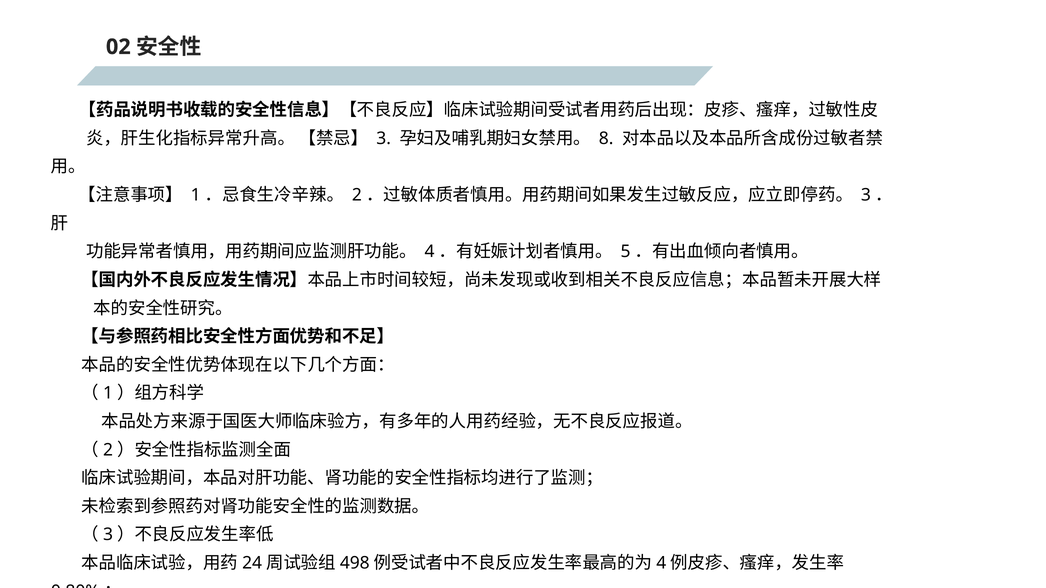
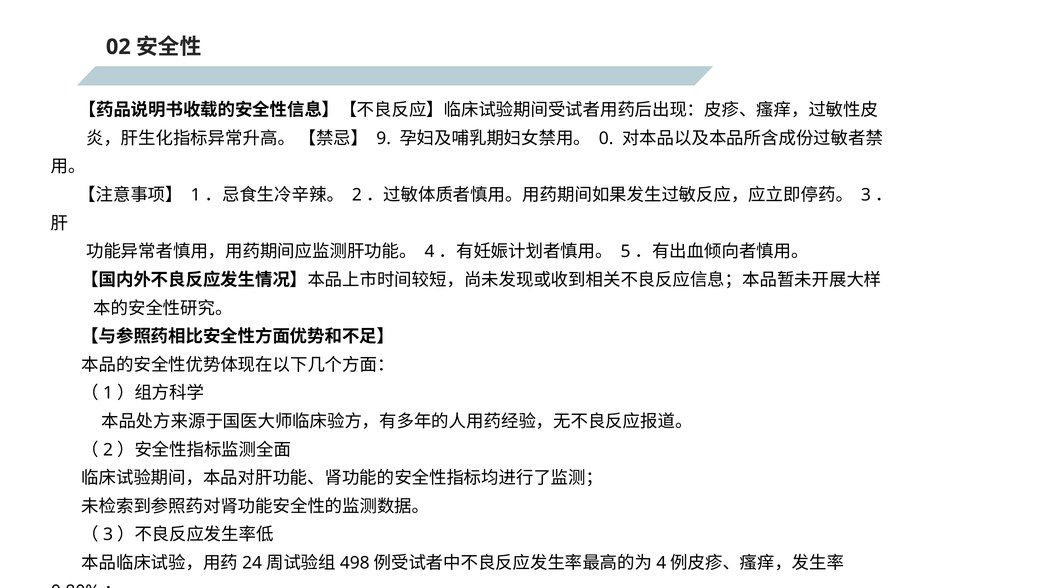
3: 3 -> 9
8: 8 -> 0
